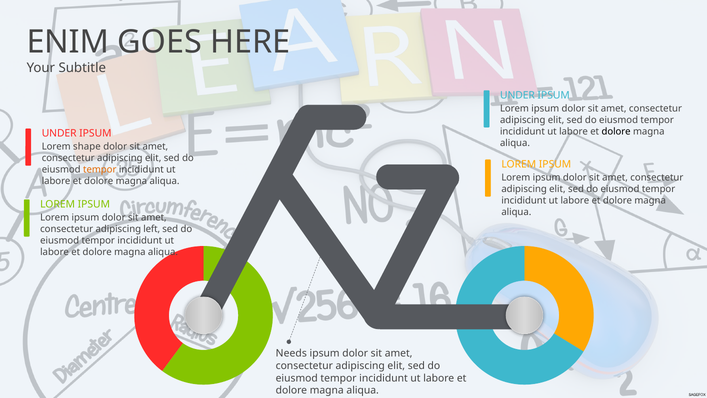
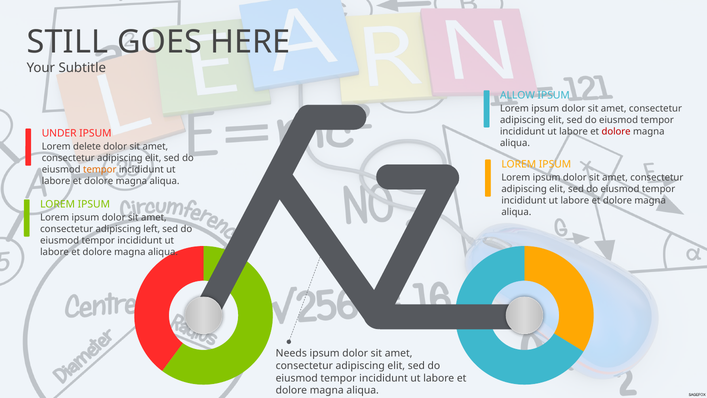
ENIM: ENIM -> STILL
UNDER at (517, 95): UNDER -> ALLOW
dolore at (616, 131) colour: black -> red
shape: shape -> delete
